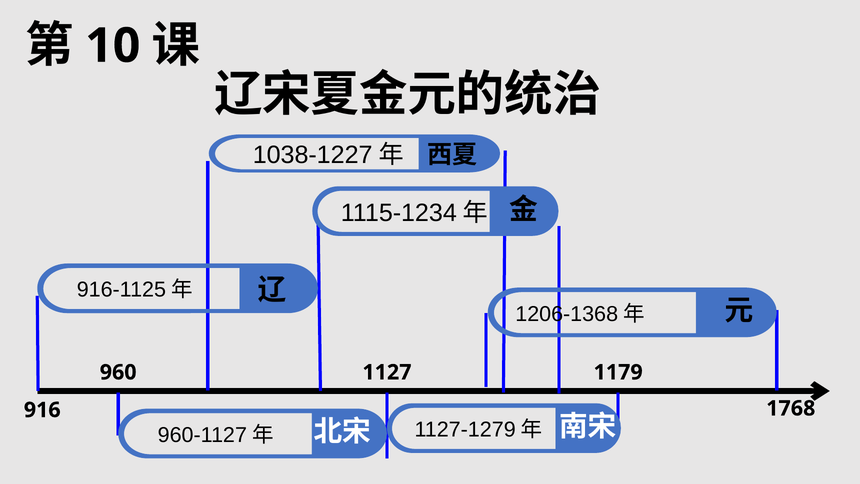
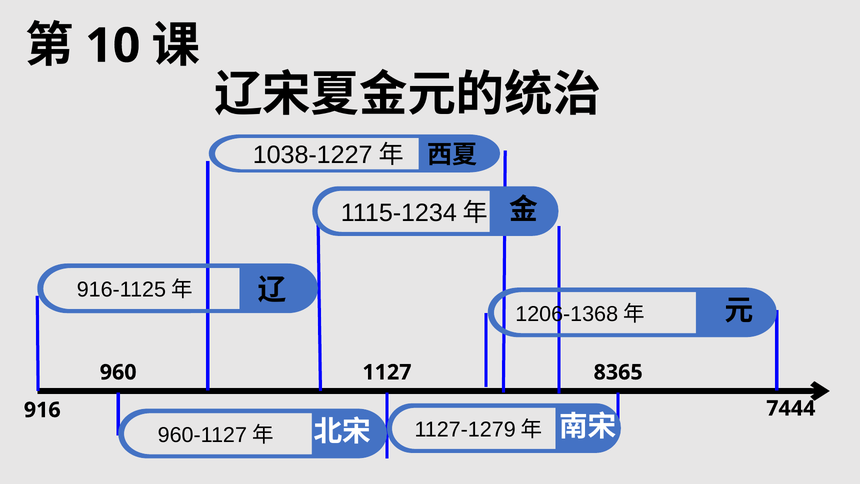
1179: 1179 -> 8365
1768: 1768 -> 7444
